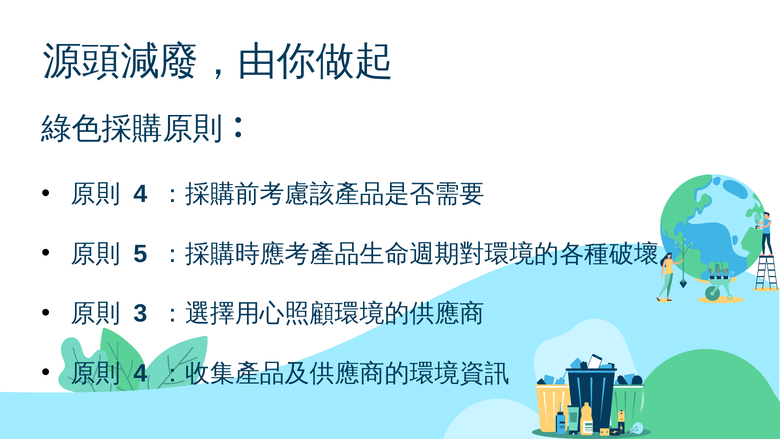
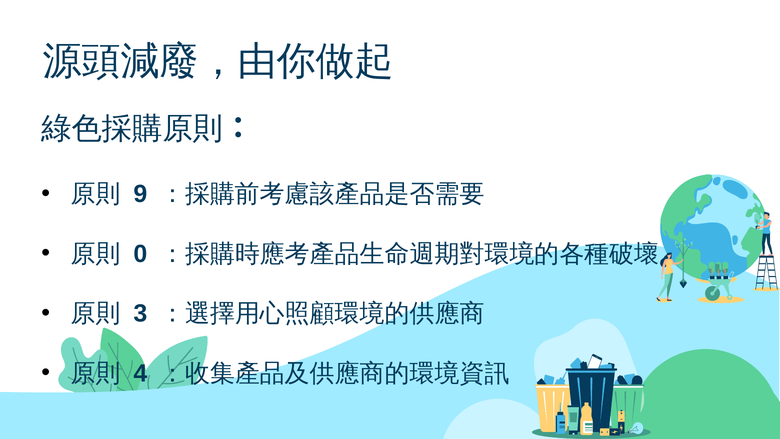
4 at (140, 194): 4 -> 9
5: 5 -> 0
